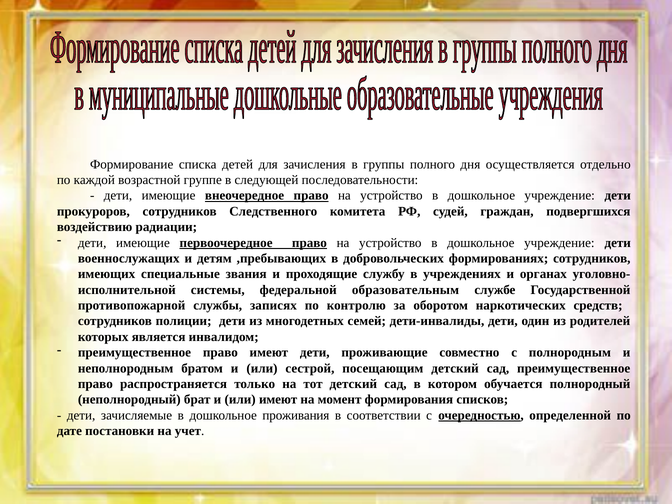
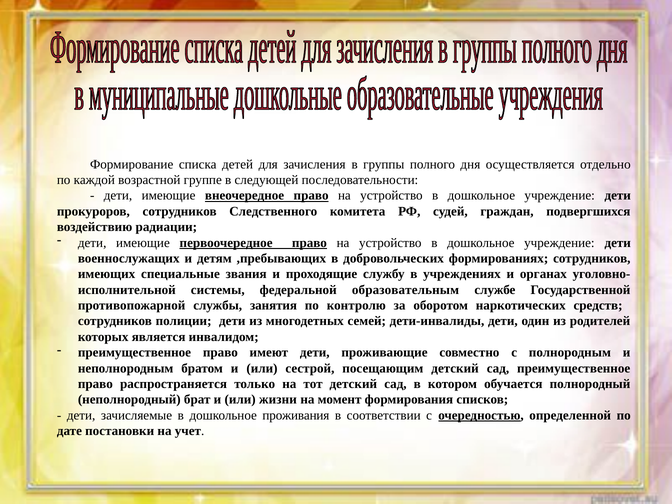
записях: записях -> занятия
или имеют: имеют -> жизни
